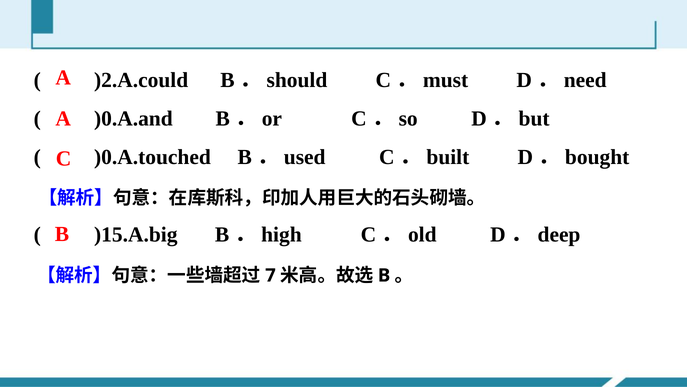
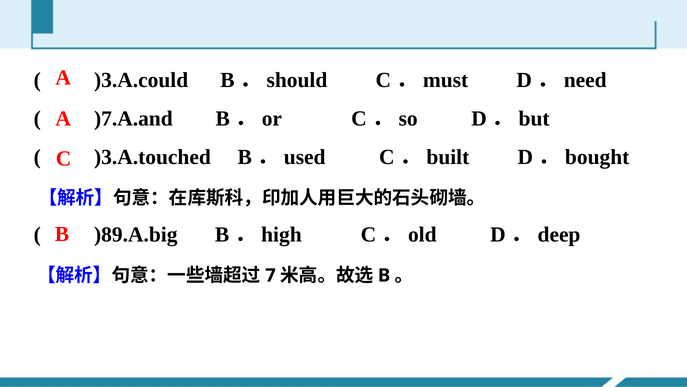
)2.A.could: )2.A.could -> )3.A.could
)0.A.and: )0.A.and -> )7.A.and
)0.A.touched: )0.A.touched -> )3.A.touched
)15.A.big: )15.A.big -> )89.A.big
